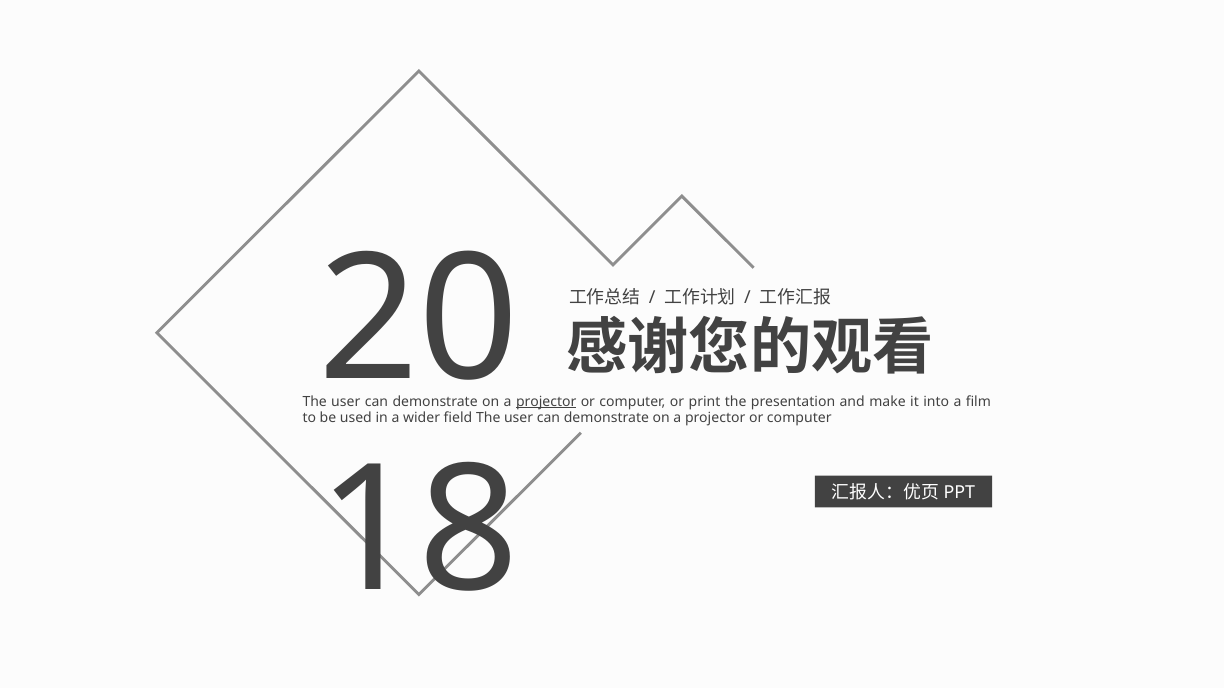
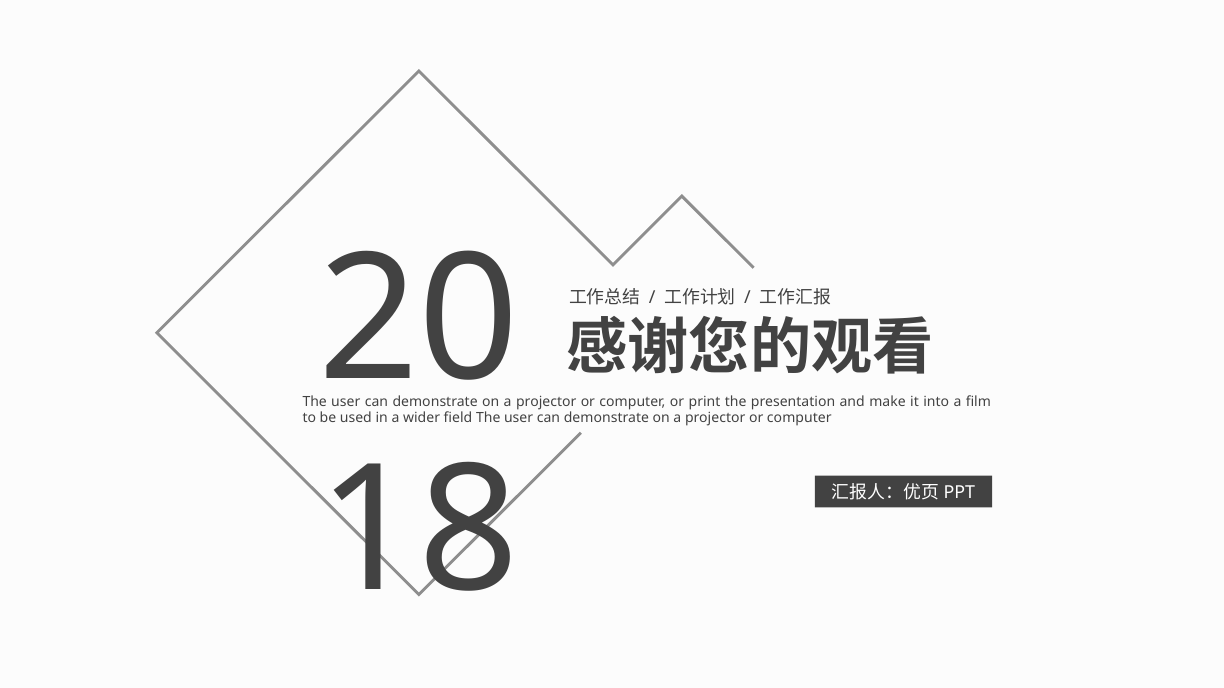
projector at (546, 402) underline: present -> none
